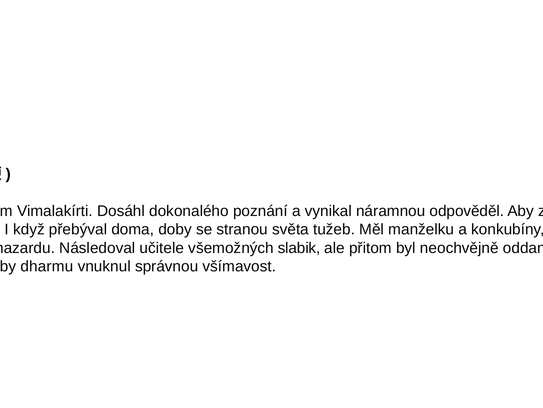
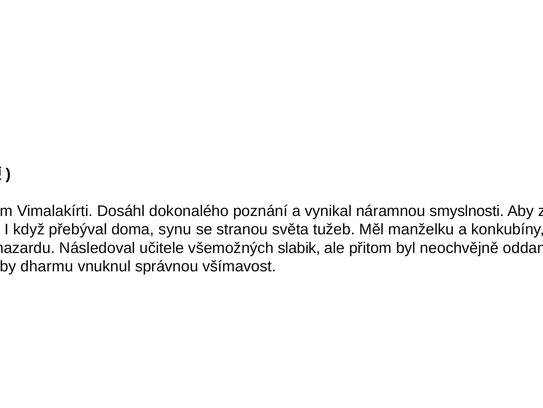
náramnou odpověděl: odpověděl -> smyslnosti
doby: doby -> synu
